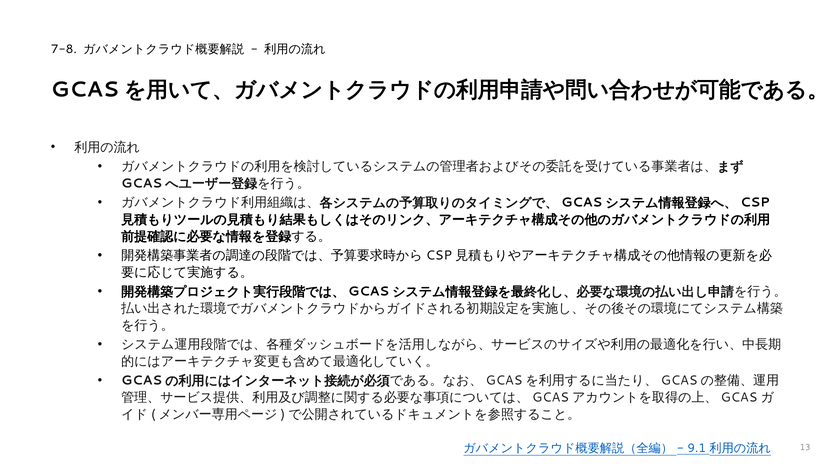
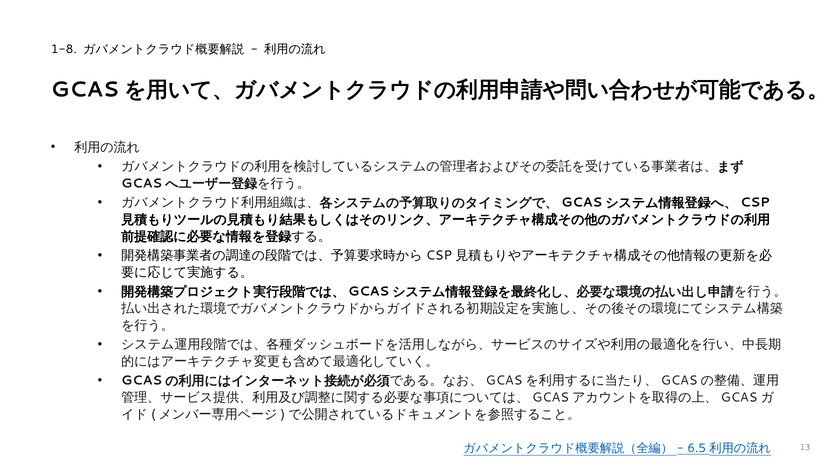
7-8: 7-8 -> 1-8
9.1: 9.1 -> 6.5
